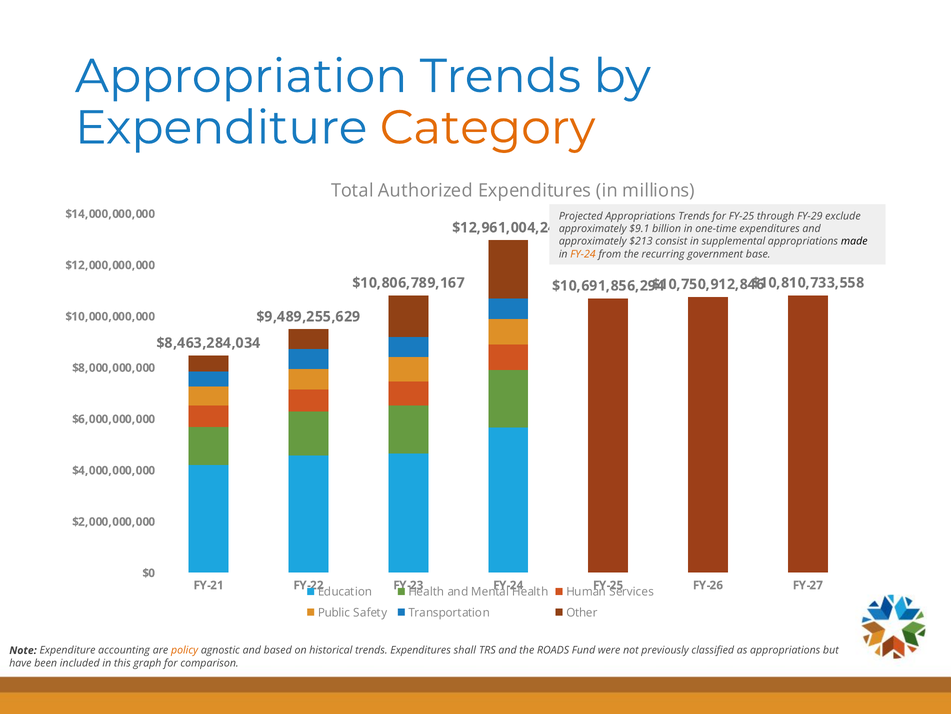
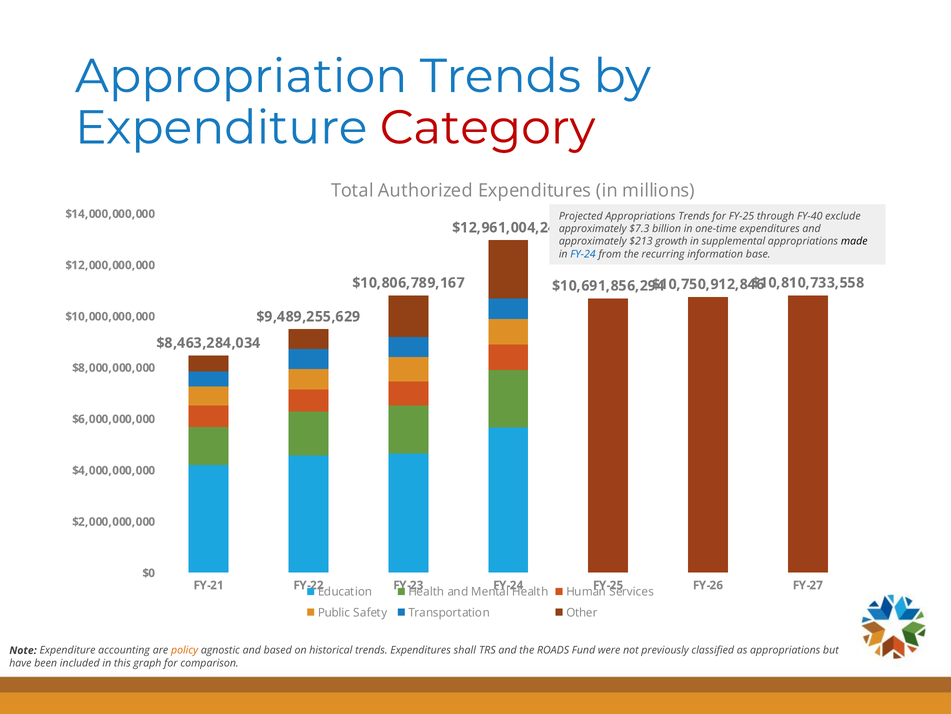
Category colour: orange -> red
FY-29: FY-29 -> FY-40
$9.1: $9.1 -> $7.3
consist: consist -> growth
FY-24 at (583, 254) colour: orange -> blue
government: government -> information
